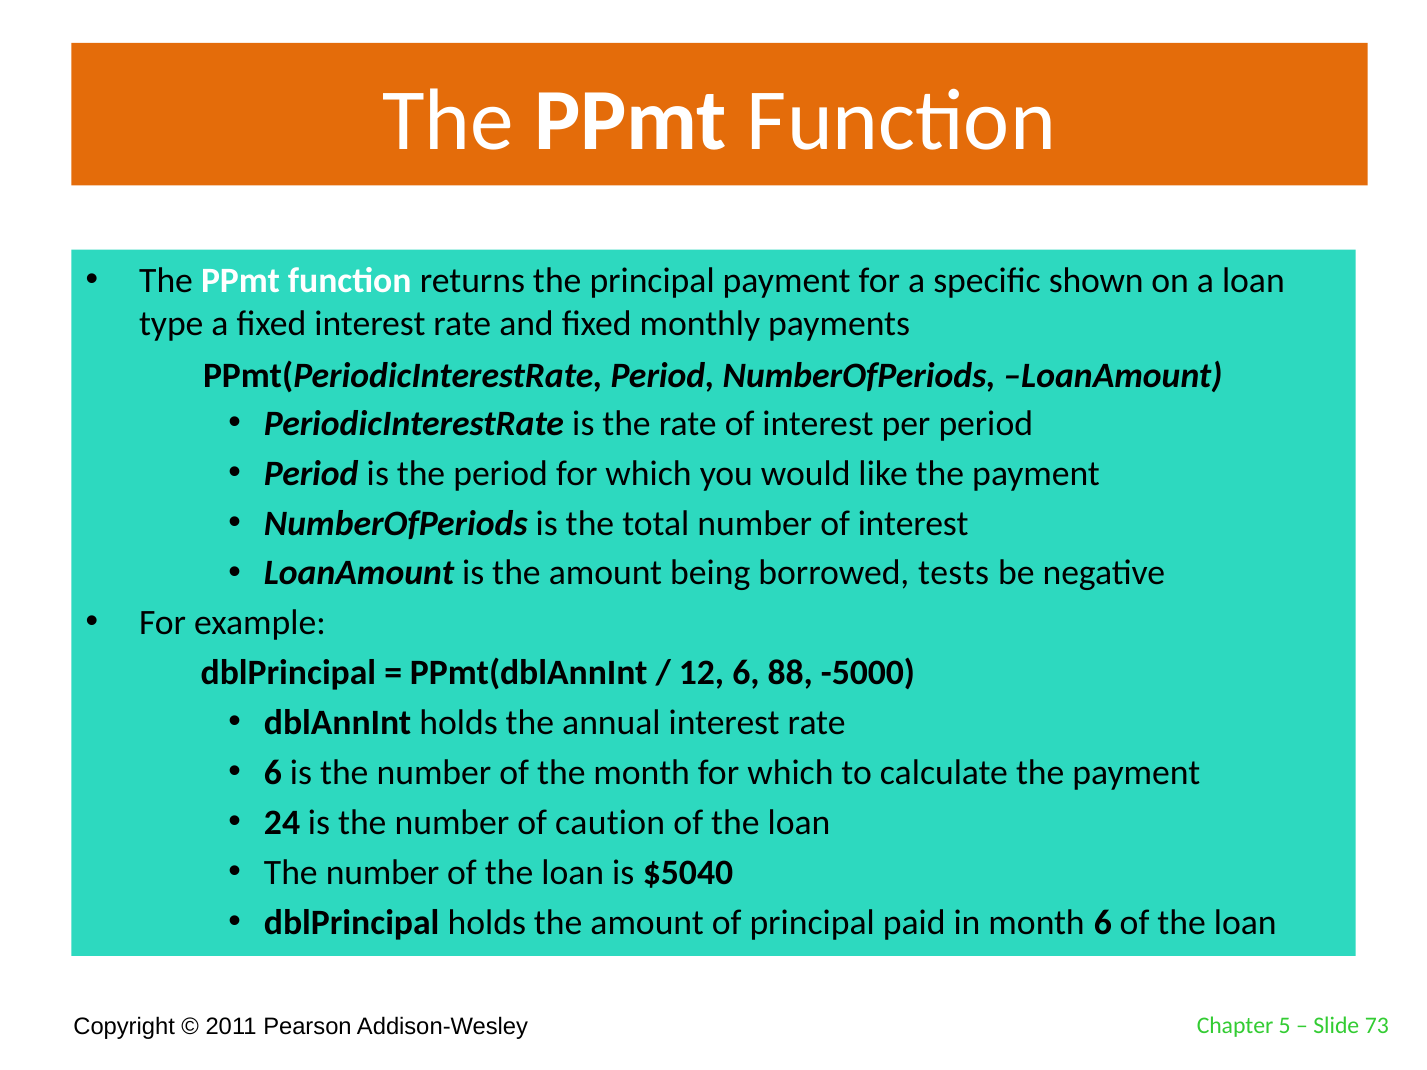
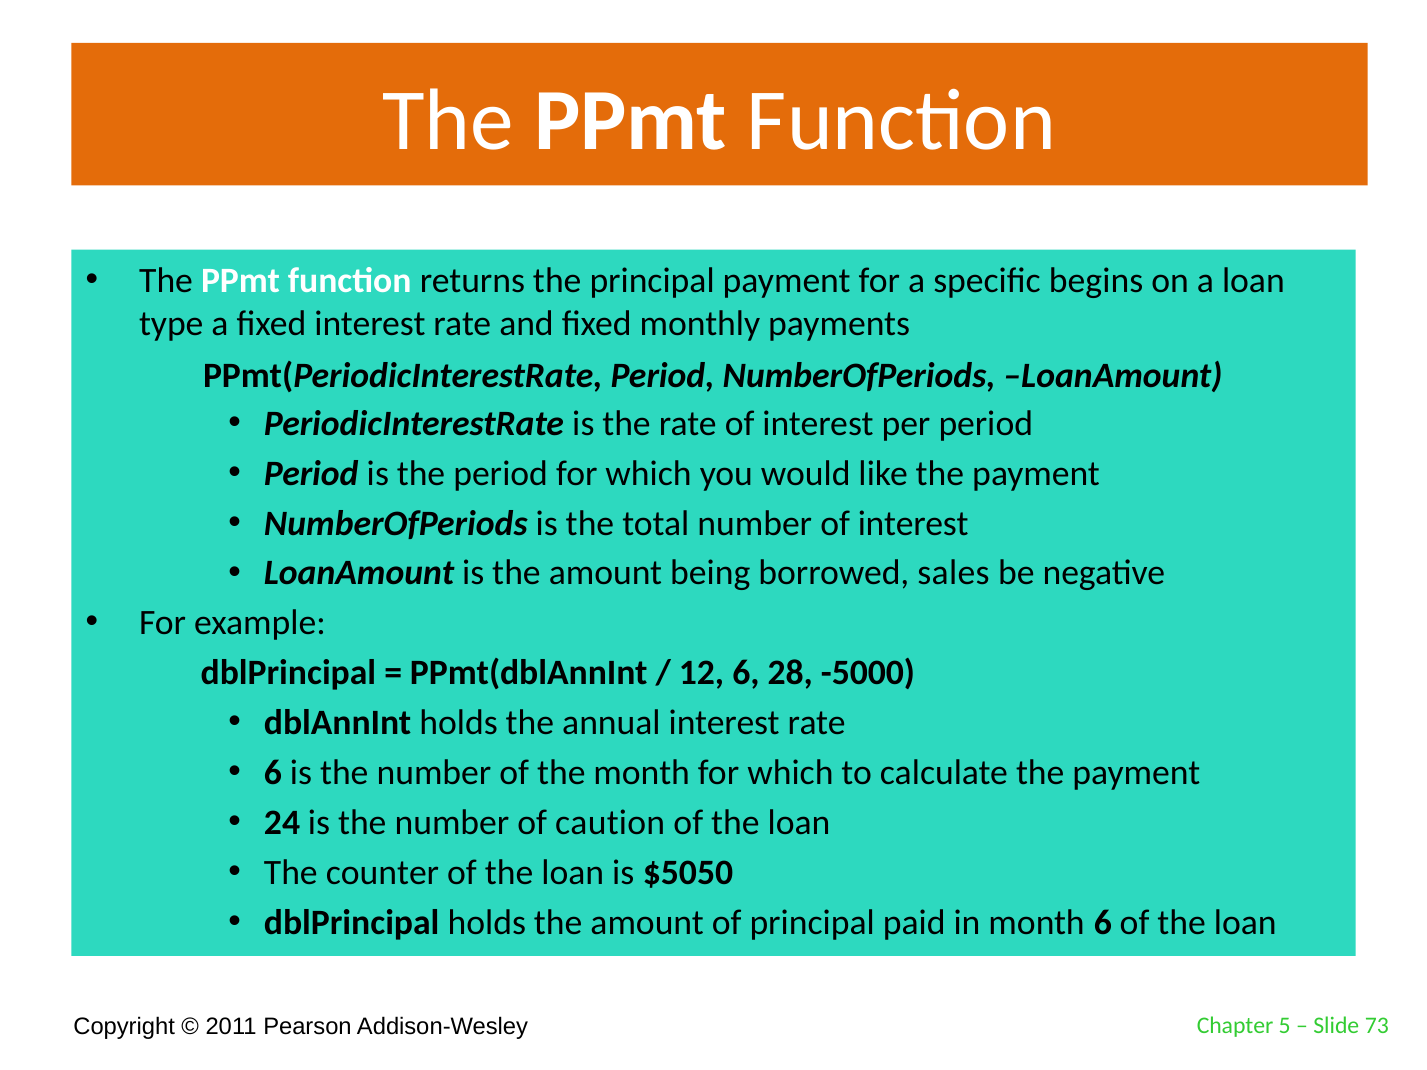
shown: shown -> begins
tests: tests -> sales
88: 88 -> 28
number at (383, 873): number -> counter
$5040: $5040 -> $5050
